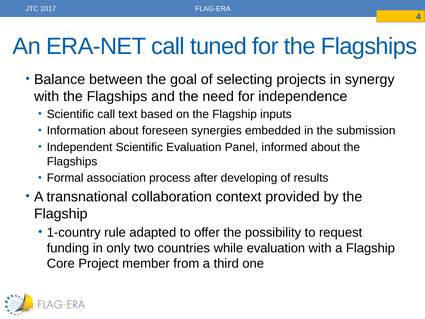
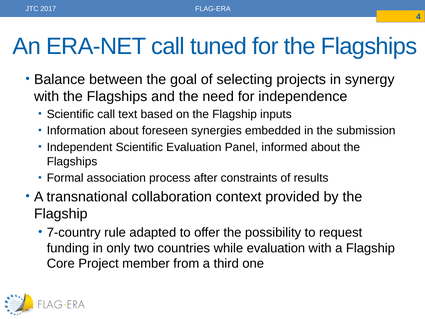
developing: developing -> constraints
1-country: 1-country -> 7-country
